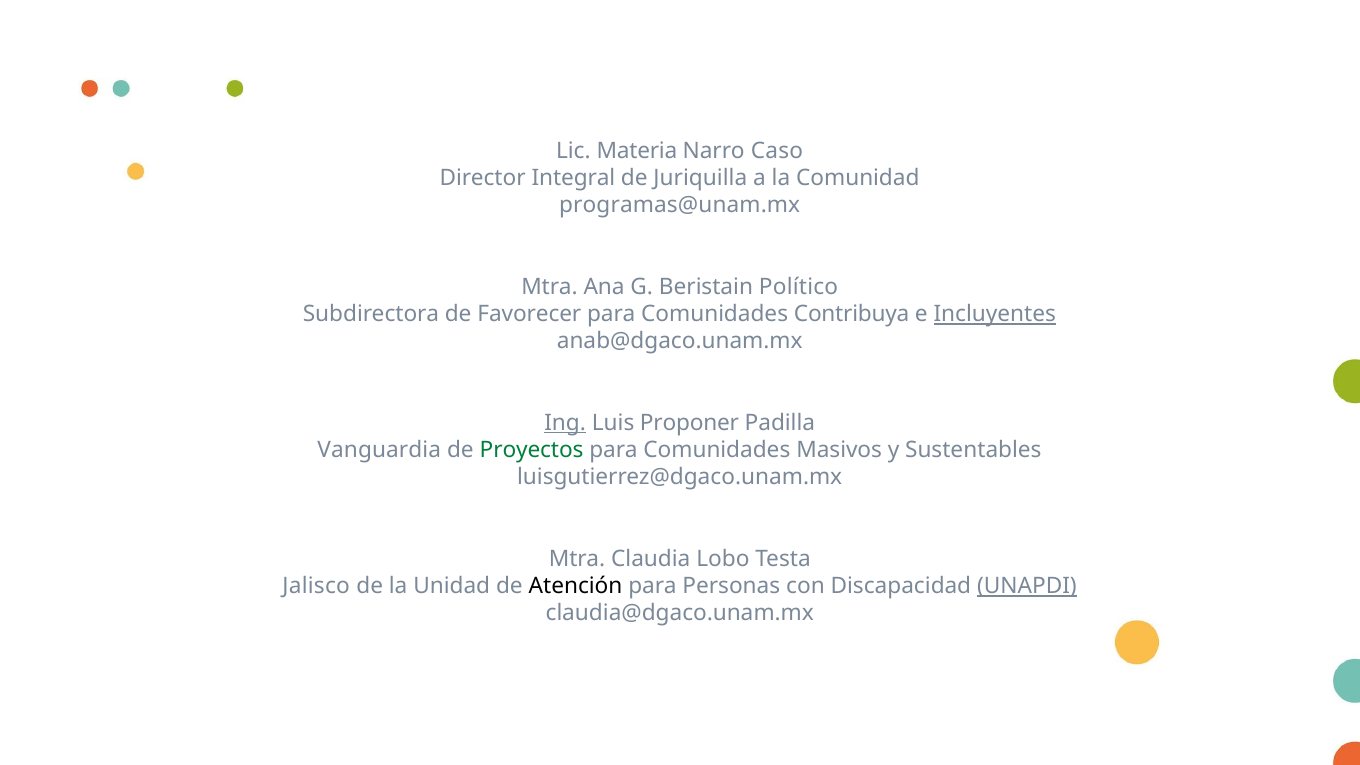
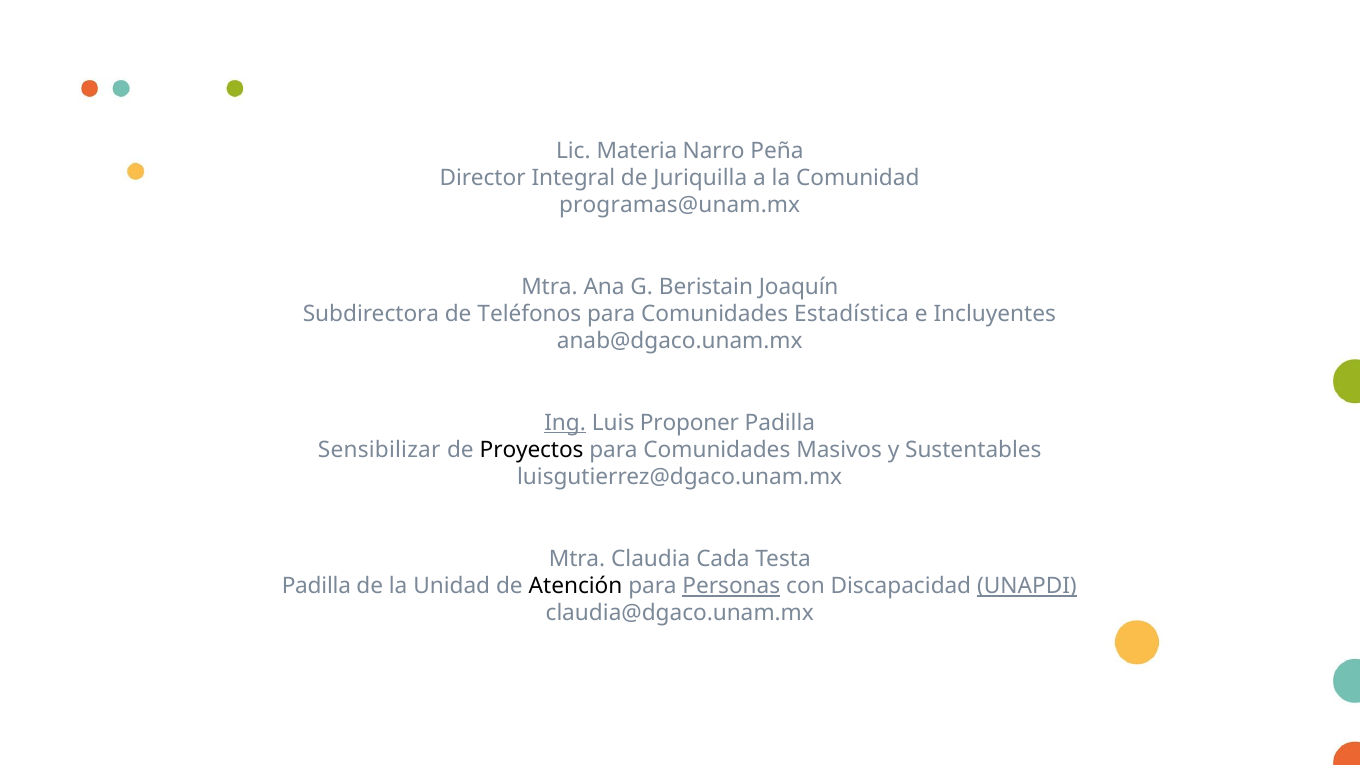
Caso: Caso -> Peña
Político: Político -> Joaquín
Favorecer: Favorecer -> Teléfonos
Contribuya: Contribuya -> Estadística
Incluyentes underline: present -> none
Vanguardia: Vanguardia -> Sensibilizar
Proyectos colour: green -> black
Lobo: Lobo -> Cada
Jalisco at (316, 586): Jalisco -> Padilla
Personas underline: none -> present
